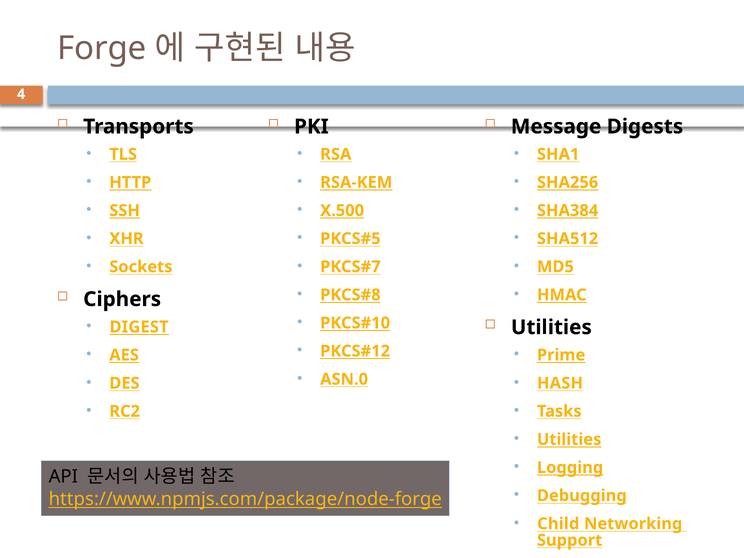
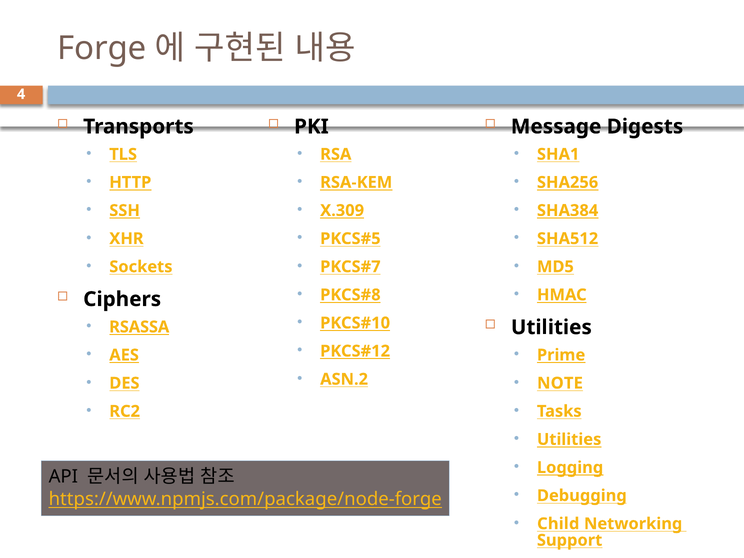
X.500: X.500 -> X.309
DIGEST: DIGEST -> RSASSA
ASN.0: ASN.0 -> ASN.2
HASH: HASH -> NOTE
